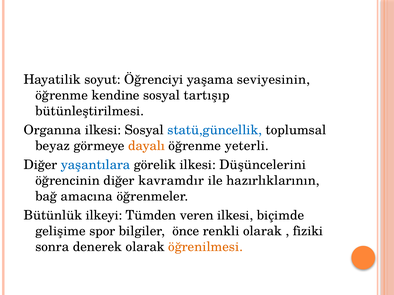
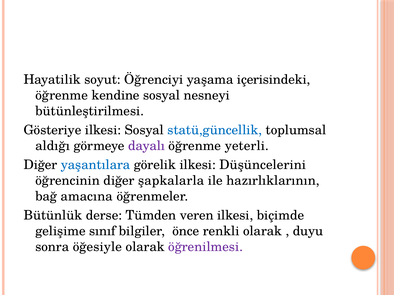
seviyesinin: seviyesinin -> içerisindeki
tartışıp: tartışıp -> nesneyi
Organına: Organına -> Gösteriye
beyaz: beyaz -> aldığı
dayalı colour: orange -> purple
kavramdır: kavramdır -> şapkalarla
ilkeyi: ilkeyi -> derse
spor: spor -> sınıf
fiziki: fiziki -> duyu
denerek: denerek -> öğesiyle
öğrenilmesi colour: orange -> purple
